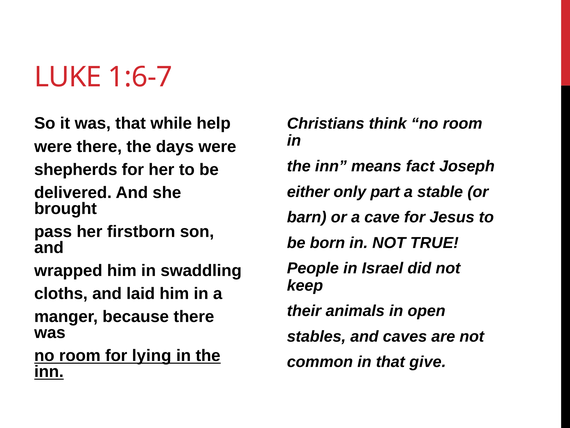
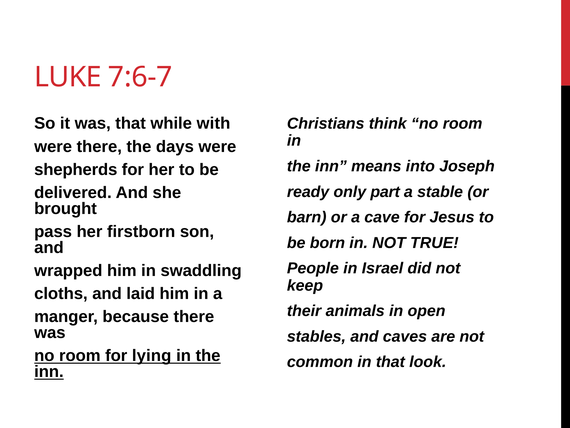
1:6-7: 1:6-7 -> 7:6-7
help: help -> with
fact: fact -> into
either: either -> ready
give: give -> look
